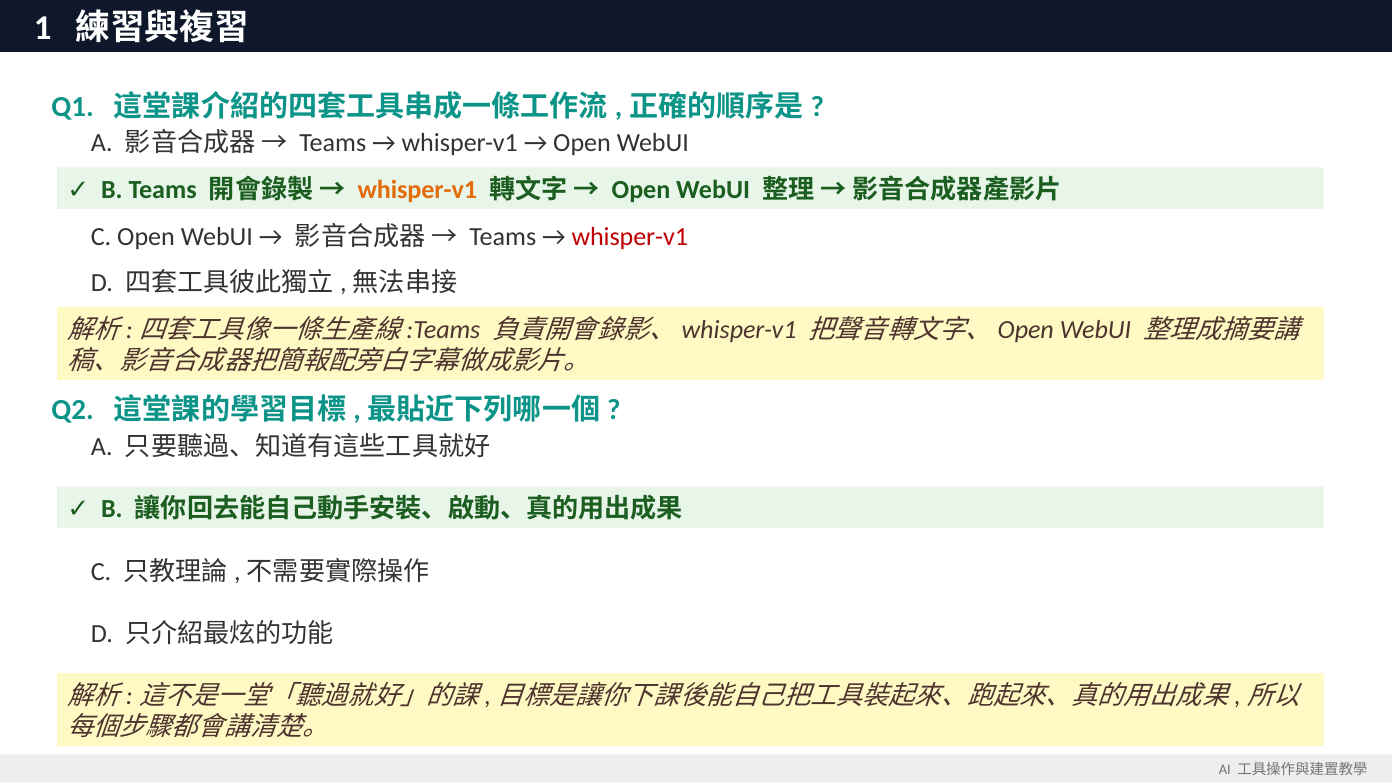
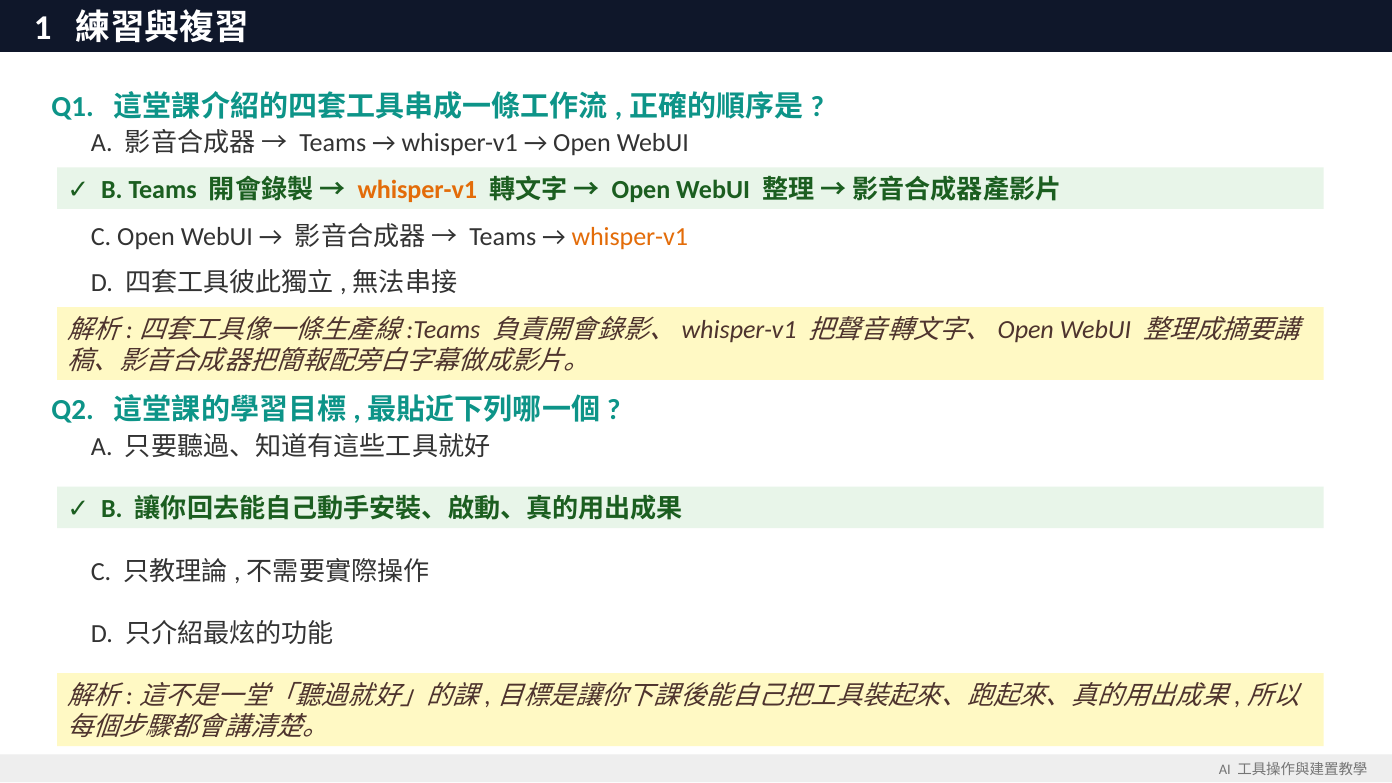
whisper-v1 at (630, 237) colour: red -> orange
